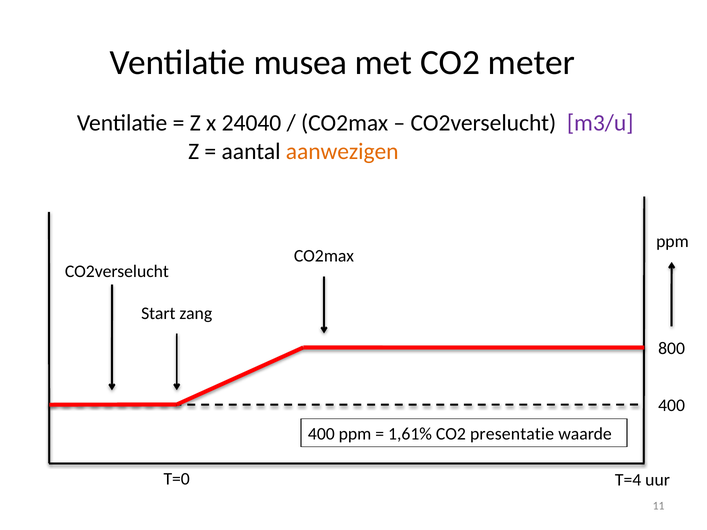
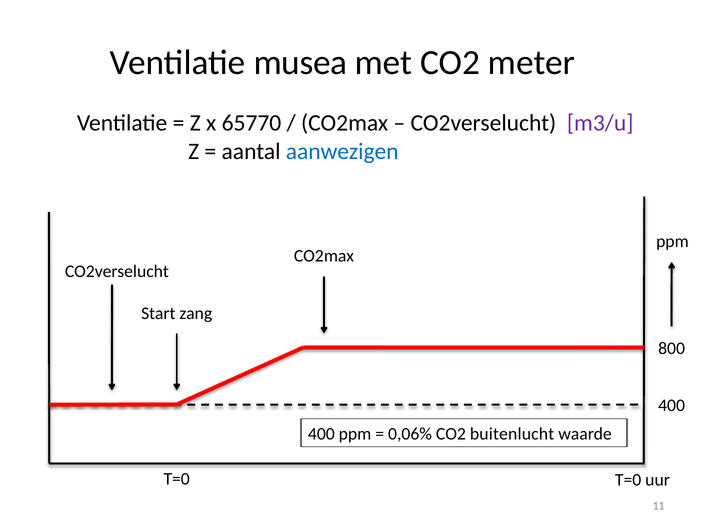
24040: 24040 -> 65770
aanwezigen colour: orange -> blue
1,61%: 1,61% -> 0,06%
presentatie: presentatie -> buitenlucht
T=0 T=4: T=4 -> T=0
